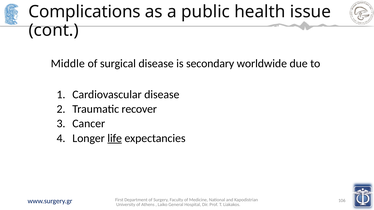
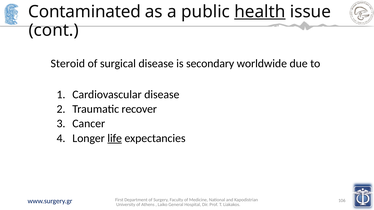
Complications: Complications -> Contaminated
health underline: none -> present
Middle: Middle -> Steroid
